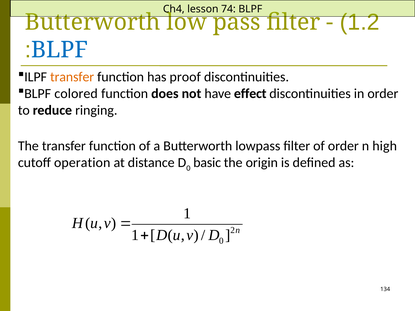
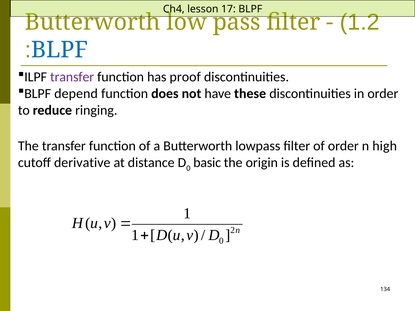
74: 74 -> 17
transfer at (72, 77) colour: orange -> purple
colored: colored -> depend
effect: effect -> these
operation: operation -> derivative
